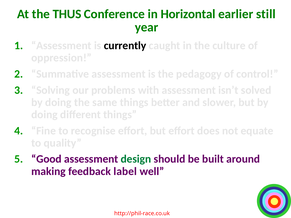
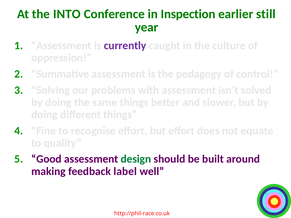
THUS: THUS -> INTO
Horizontal: Horizontal -> Inspection
currently colour: black -> purple
